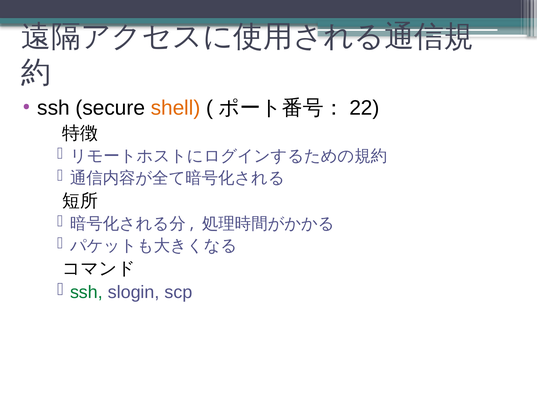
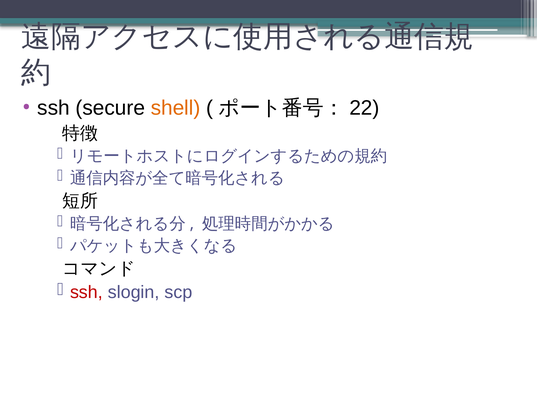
ssh at (86, 292) colour: green -> red
